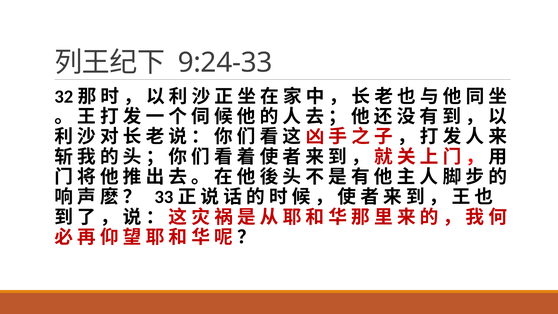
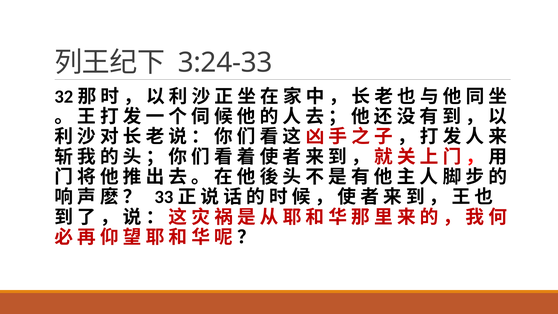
9:24-33: 9:24-33 -> 3:24-33
